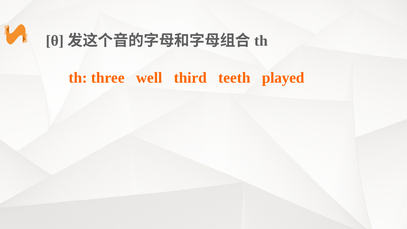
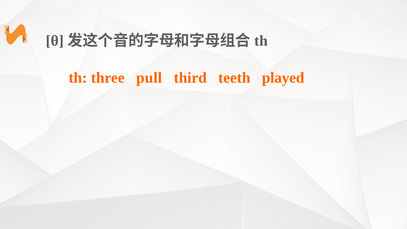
well: well -> pull
